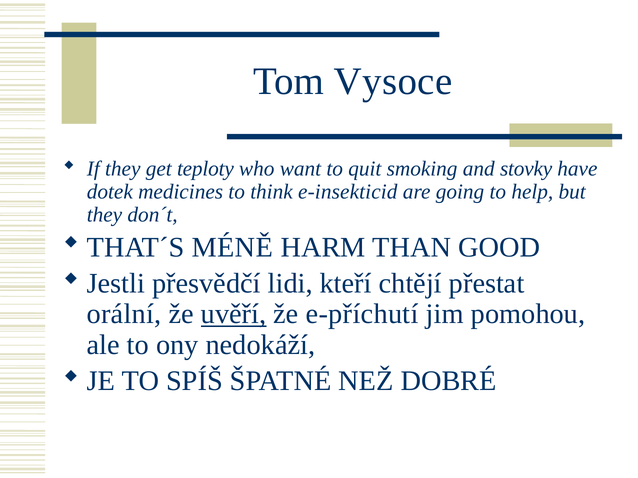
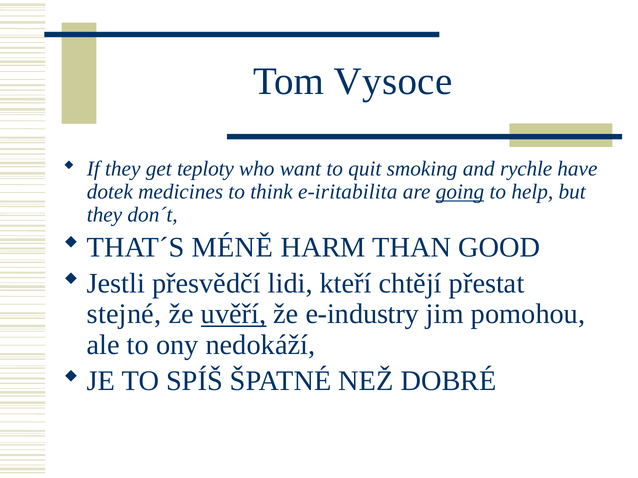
stovky: stovky -> rychle
e-insekticid: e-insekticid -> e-iritabilita
going underline: none -> present
orální: orální -> stejné
e-příchutí: e-příchutí -> e-industry
